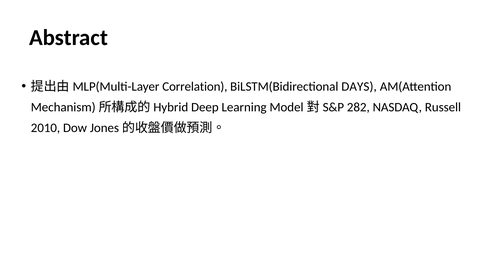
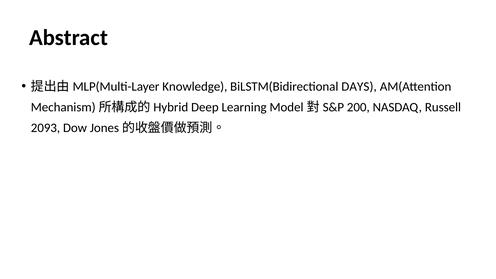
Correlation: Correlation -> Knowledge
282: 282 -> 200
2010: 2010 -> 2093
